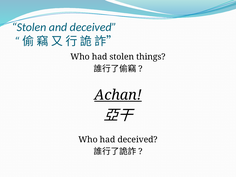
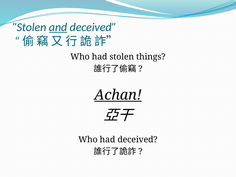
and underline: none -> present
